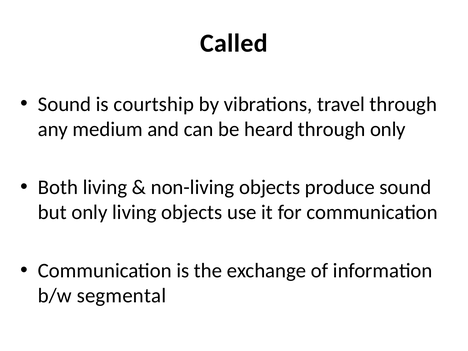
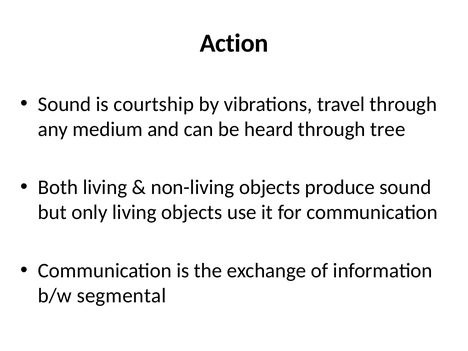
Called: Called -> Action
through only: only -> tree
